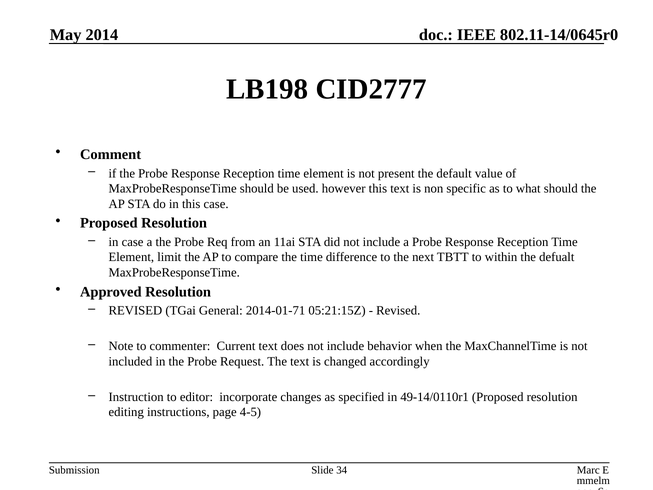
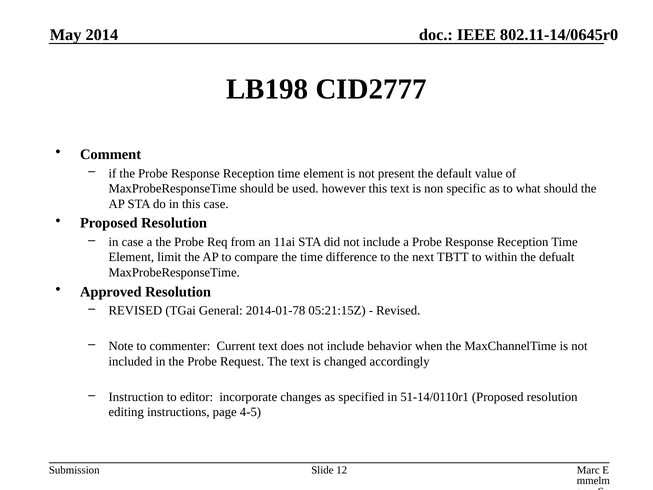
2014-01-71: 2014-01-71 -> 2014-01-78
49-14/0110r1: 49-14/0110r1 -> 51-14/0110r1
34: 34 -> 12
